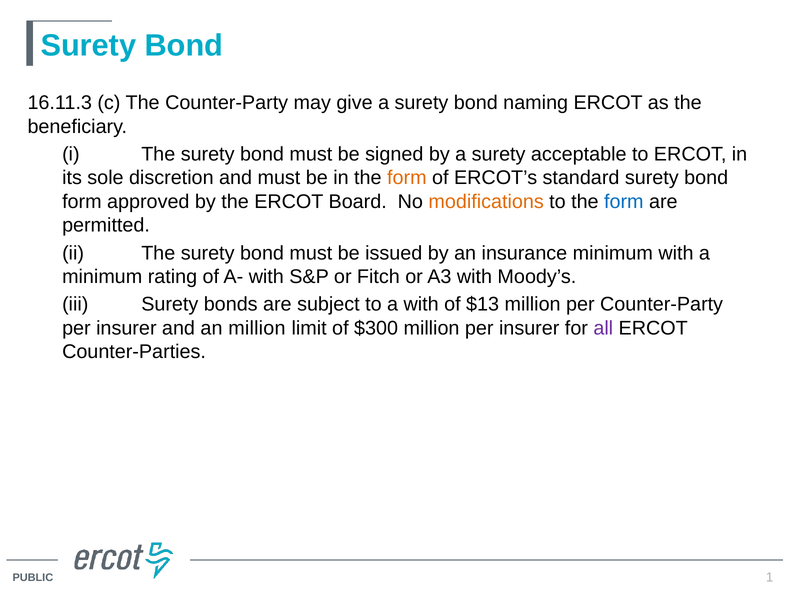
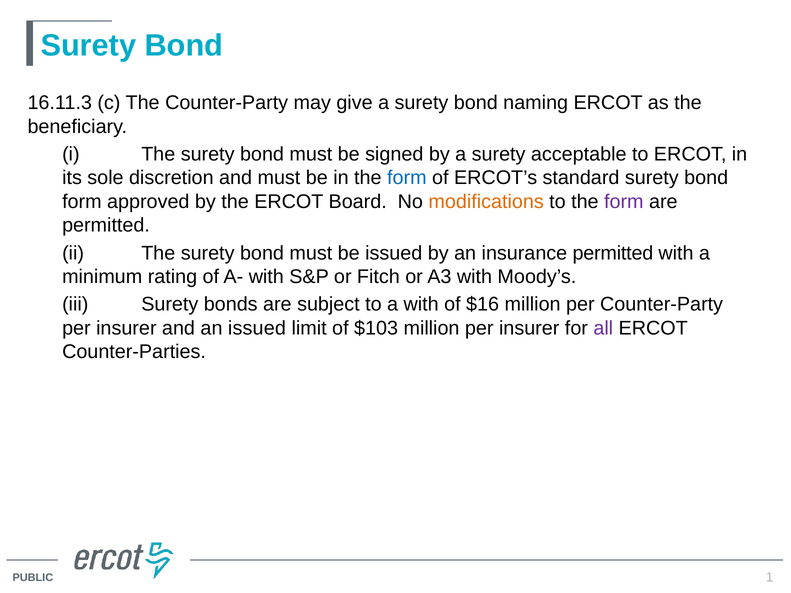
form at (407, 178) colour: orange -> blue
form at (624, 202) colour: blue -> purple
insurance minimum: minimum -> permitted
$13: $13 -> $16
an million: million -> issued
$300: $300 -> $103
